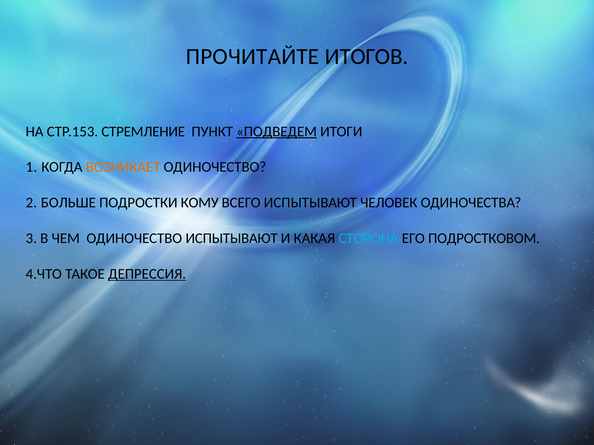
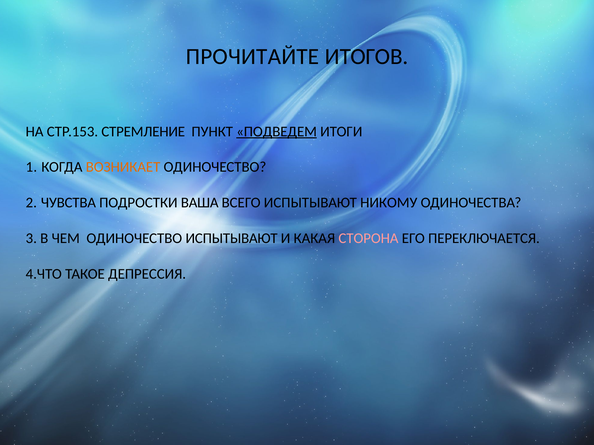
БОЛЬШЕ: БОЛЬШЕ -> ЧУВСТВА
КОМУ: КОМУ -> ВАША
ЧЕЛОВЕК: ЧЕЛОВЕК -> НИКОМУ
СТОРОНА colour: light blue -> pink
ПОДРОСТКОВОМ: ПОДРОСТКОВОМ -> ПЕРЕКЛЮЧАЕТСЯ
ДЕПРЕССИЯ underline: present -> none
